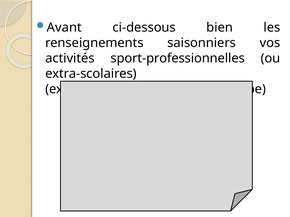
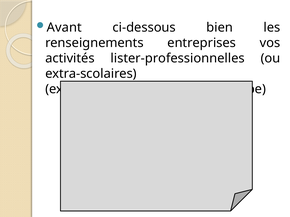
saisonniers: saisonniers -> entreprises
sport-professionnelles: sport-professionnelles -> lister-professionnelles
